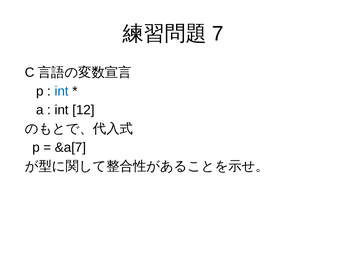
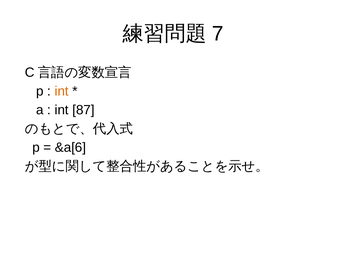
int at (62, 91) colour: blue -> orange
12: 12 -> 87
&a[7: &a[7 -> &a[6
